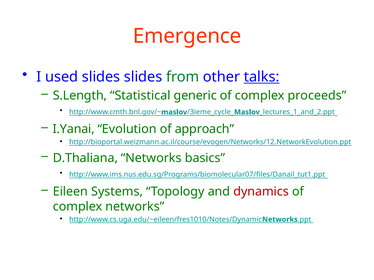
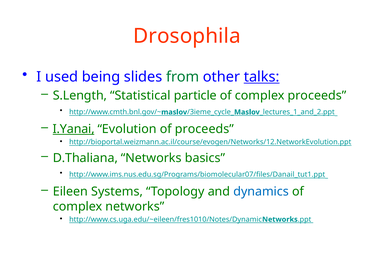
Emergence: Emergence -> Drosophila
used slides: slides -> being
generic: generic -> particle
I.Yanai underline: none -> present
of approach: approach -> proceeds
dynamics colour: red -> blue
